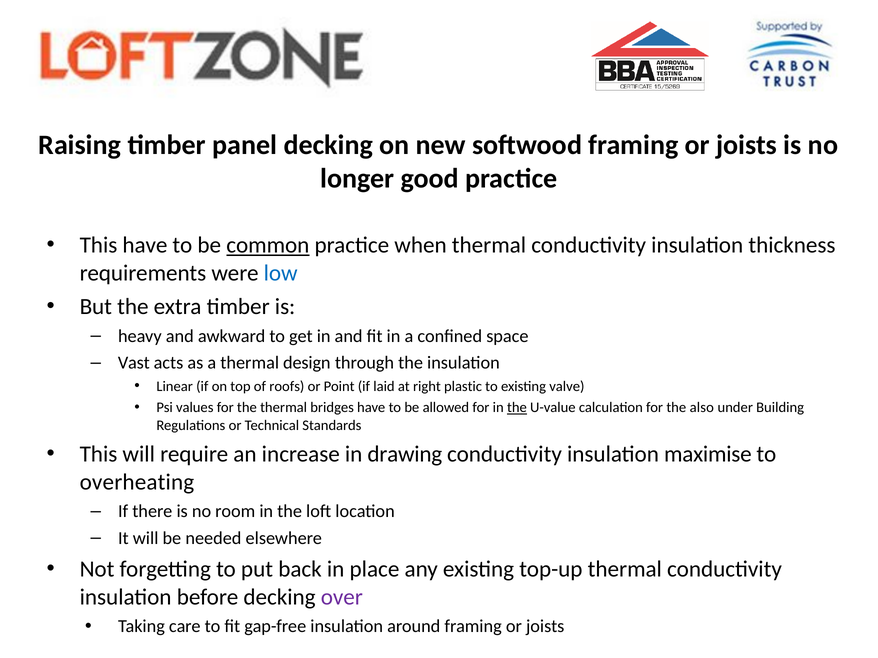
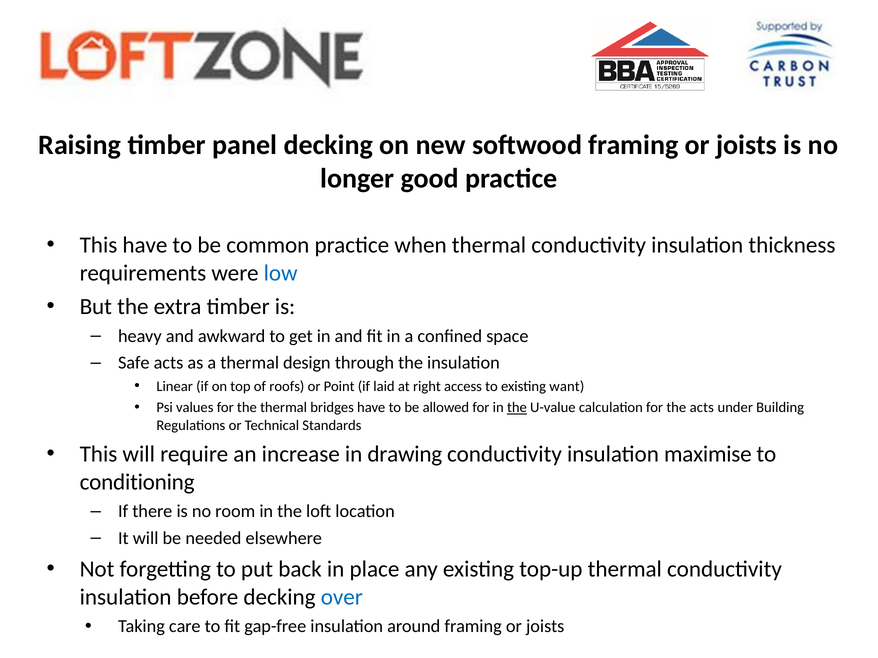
common underline: present -> none
Vast: Vast -> Safe
plastic: plastic -> access
valve: valve -> want
the also: also -> acts
overheating: overheating -> conditioning
over colour: purple -> blue
